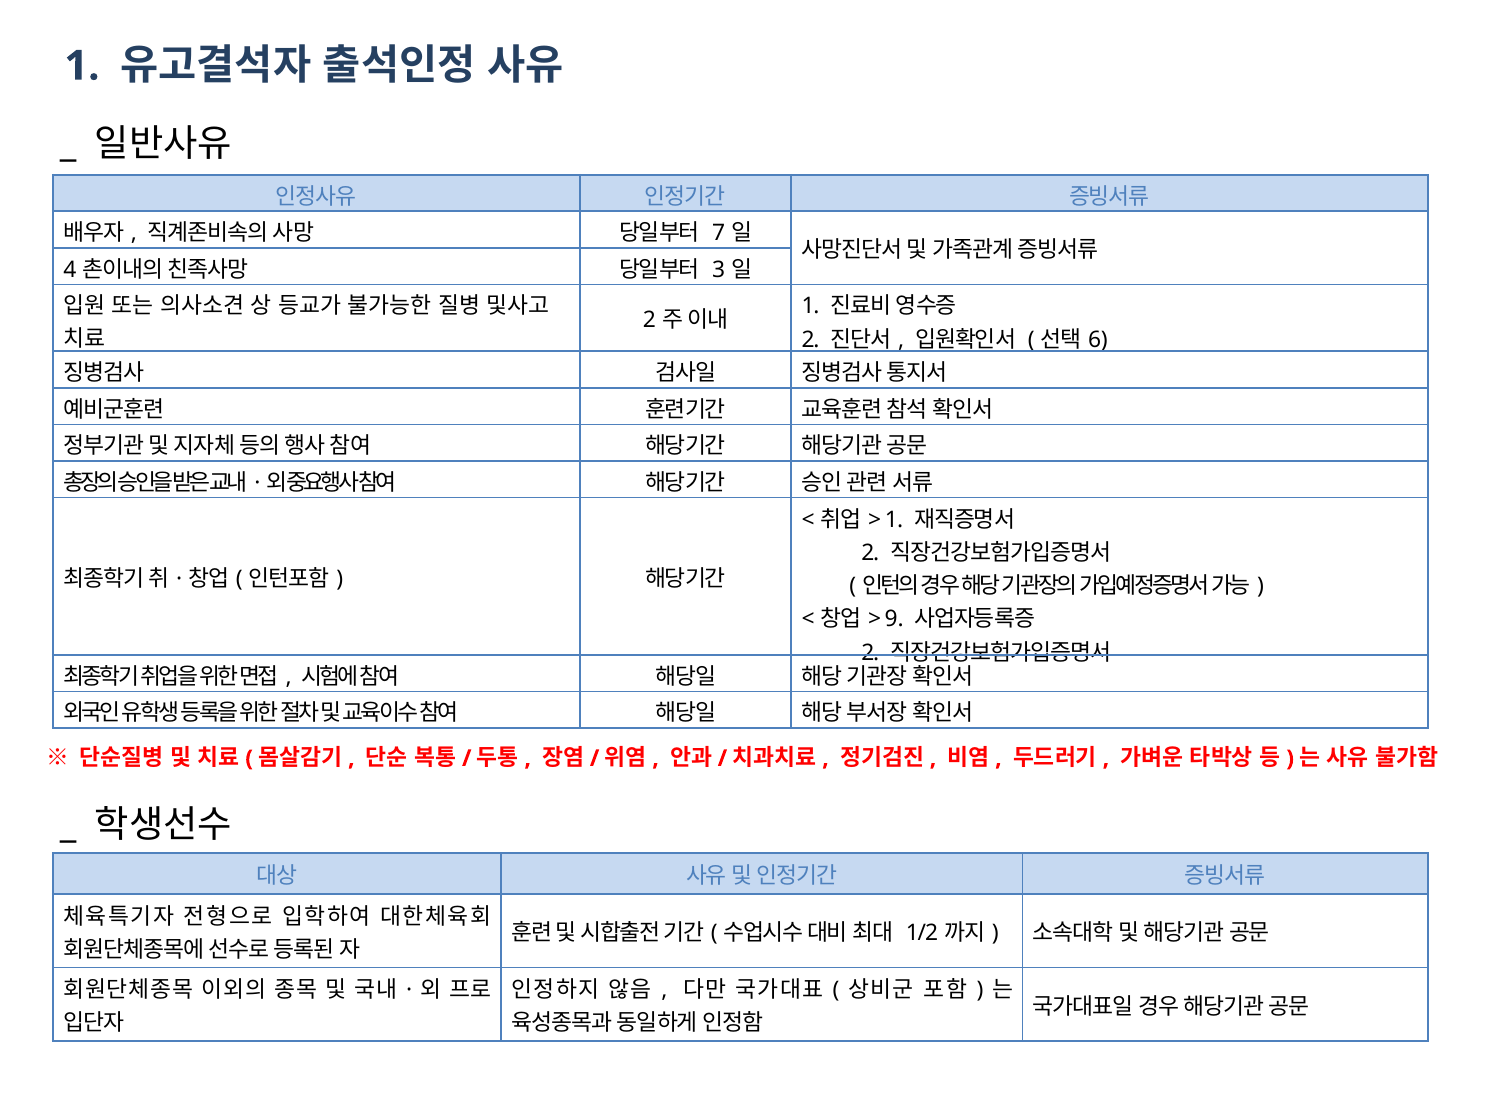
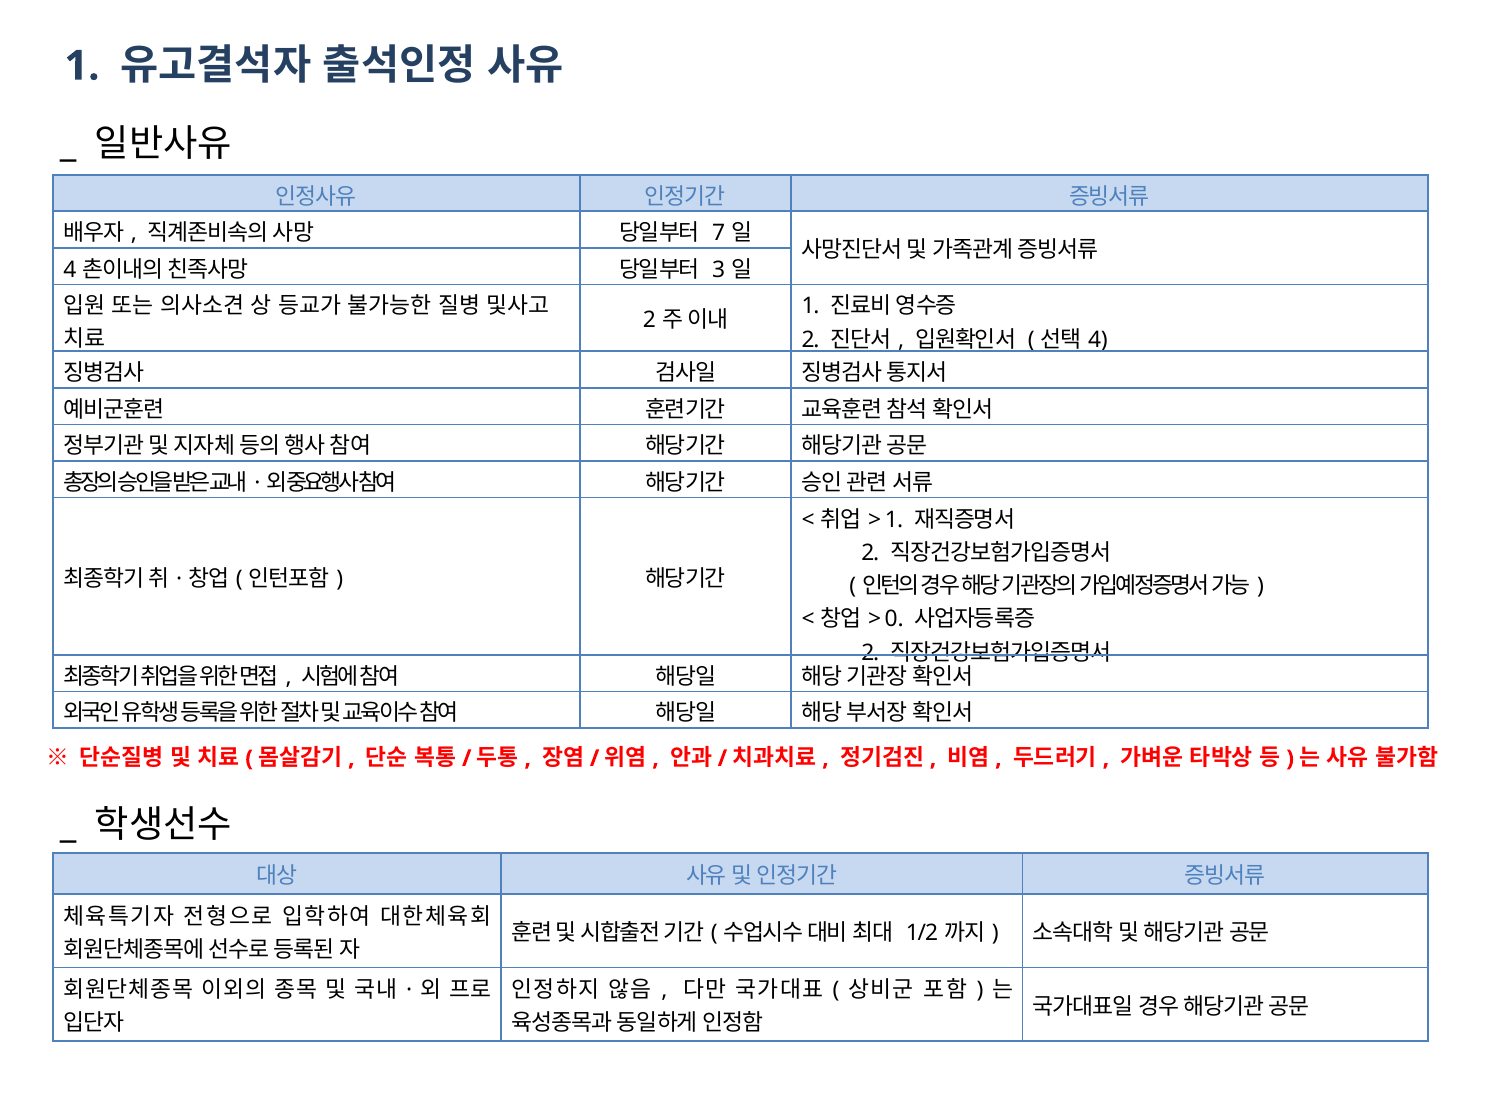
6 at (1098, 340): 6 -> 4
9: 9 -> 0
